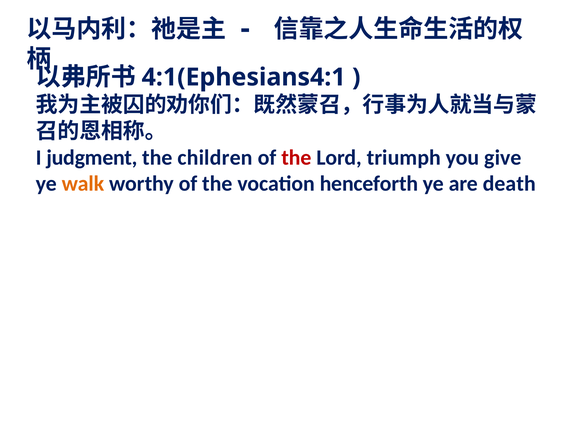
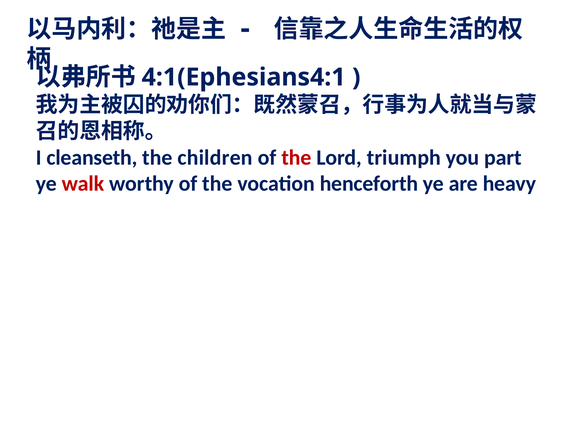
judgment: judgment -> cleanseth
give: give -> part
walk colour: orange -> red
death: death -> heavy
